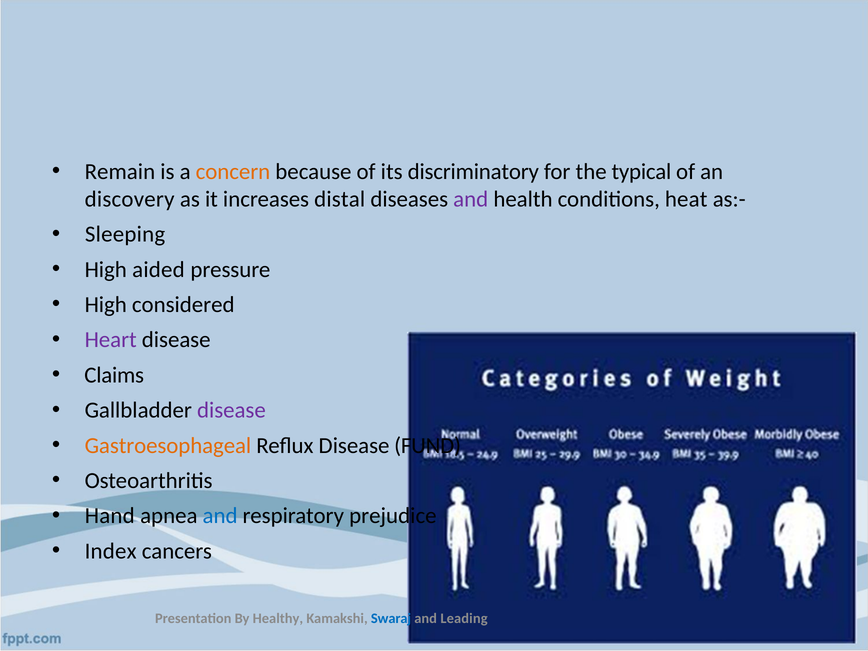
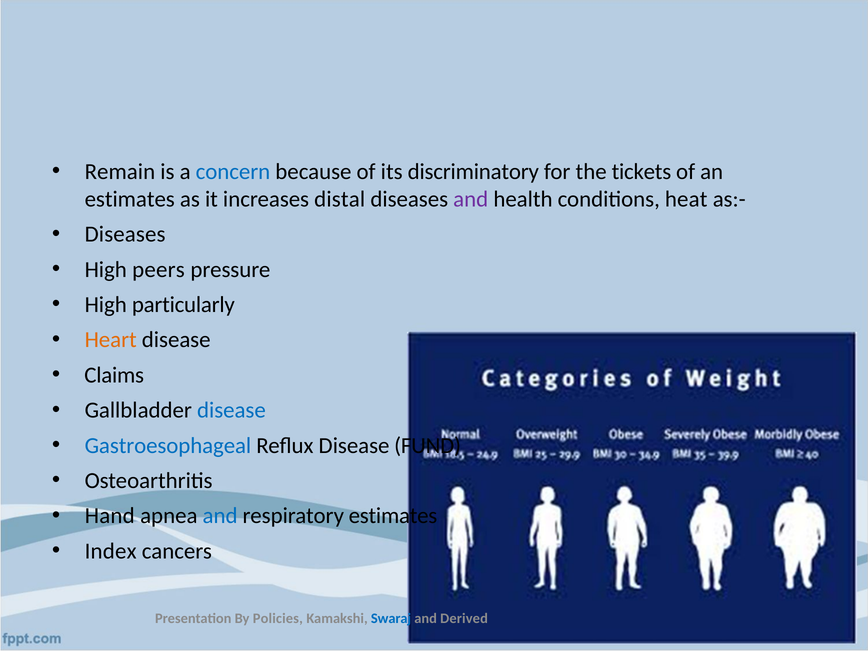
concern colour: orange -> blue
typical: typical -> tickets
discovery at (130, 199): discovery -> estimates
Sleeping at (125, 234): Sleeping -> Diseases
aided: aided -> peers
considered: considered -> particularly
Heart colour: purple -> orange
disease at (231, 410) colour: purple -> blue
Gastroesophageal colour: orange -> blue
respiratory prejudice: prejudice -> estimates
Healthy: Healthy -> Policies
Leading: Leading -> Derived
